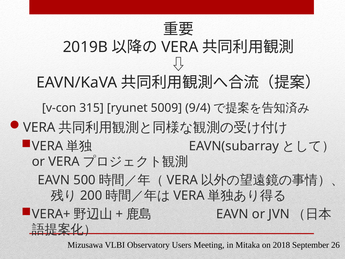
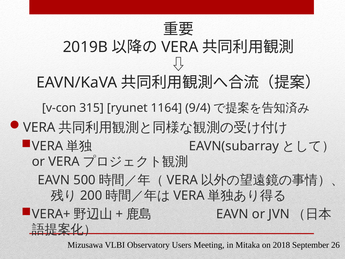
5009: 5009 -> 1164
